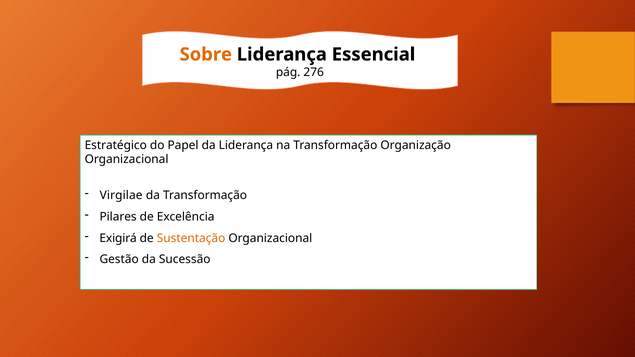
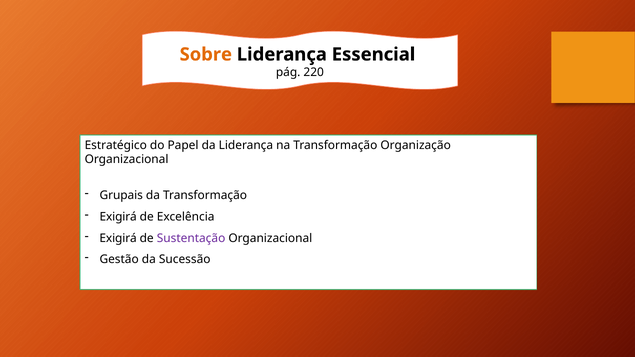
276: 276 -> 220
Virgilae: Virgilae -> Grupais
Pilares at (118, 217): Pilares -> Exigirá
Sustentação colour: orange -> purple
